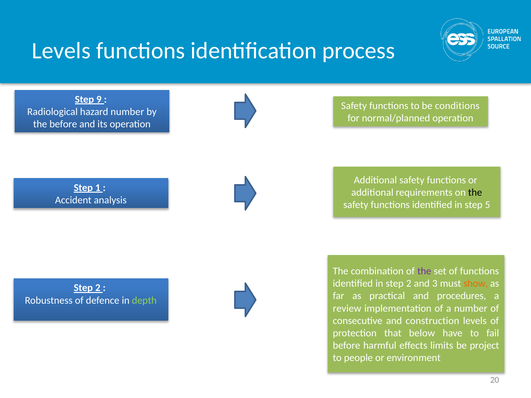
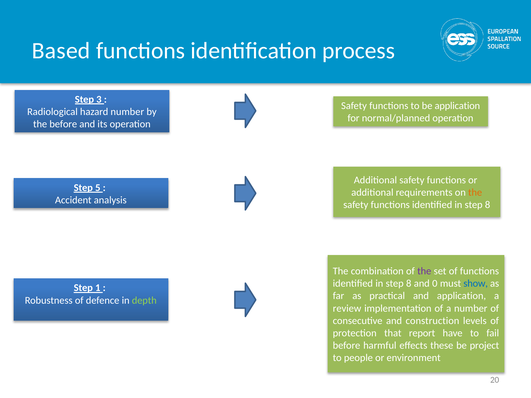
Levels at (61, 51): Levels -> Based
9: 9 -> 3
be conditions: conditions -> application
1: 1 -> 5
the at (475, 193) colour: black -> orange
5 at (488, 205): 5 -> 8
2 at (409, 284): 2 -> 8
3: 3 -> 0
show colour: orange -> blue
2 at (98, 288): 2 -> 1
and procedures: procedures -> application
below: below -> report
limits: limits -> these
